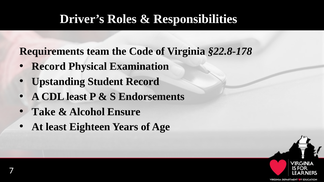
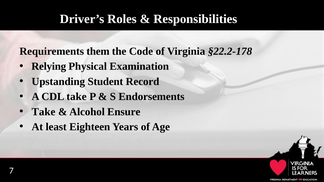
team: team -> them
§22.8-178: §22.8-178 -> §22.2-178
Record at (49, 67): Record -> Relying
CDL least: least -> take
